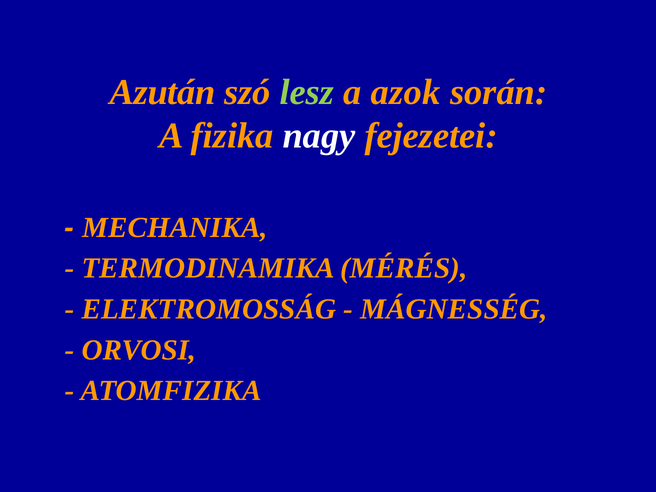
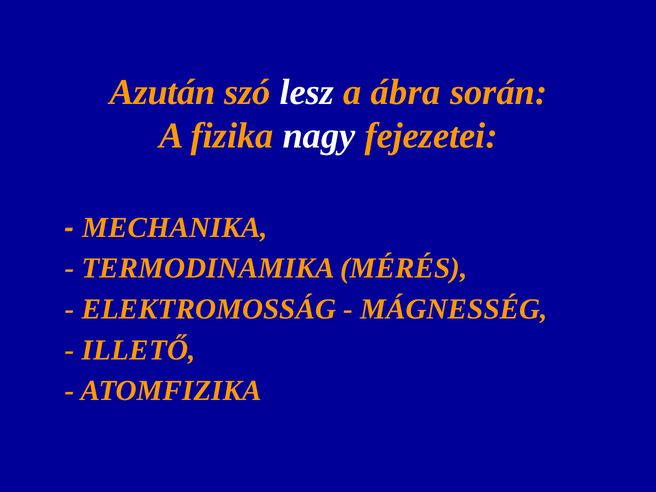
lesz colour: light green -> white
azok: azok -> ábra
ORVOSI: ORVOSI -> ILLETŐ
